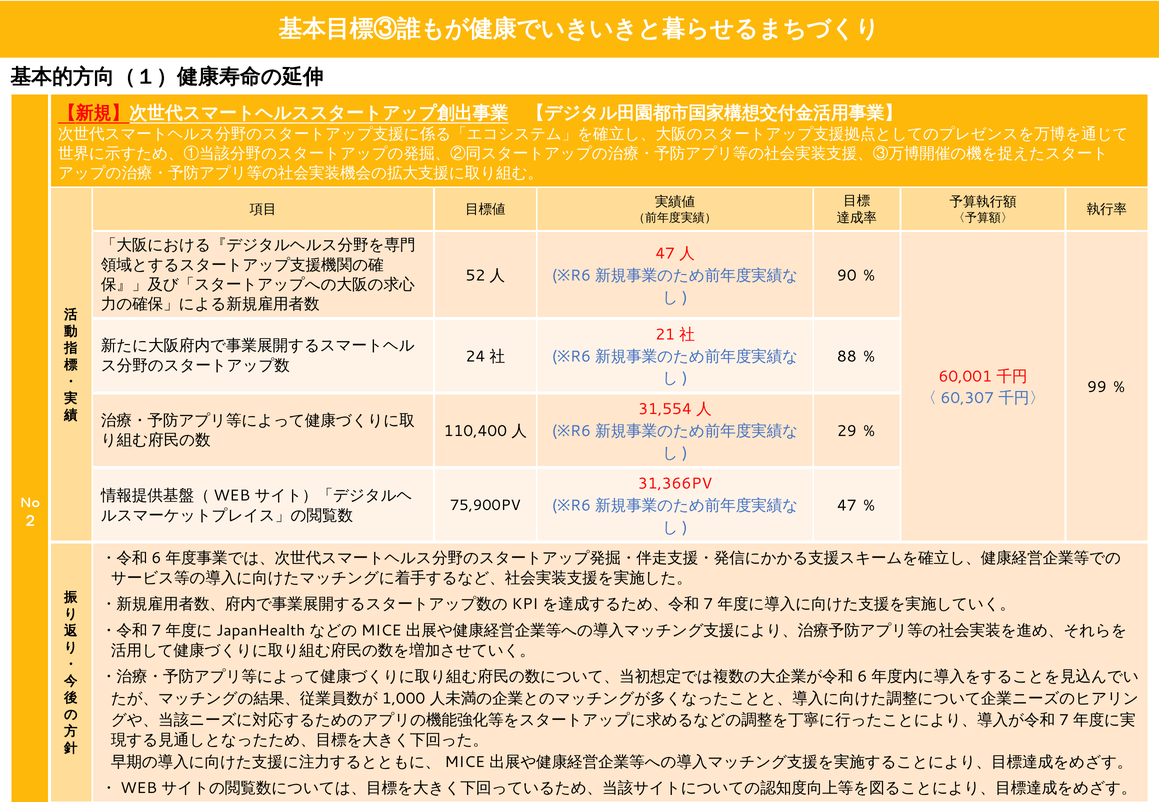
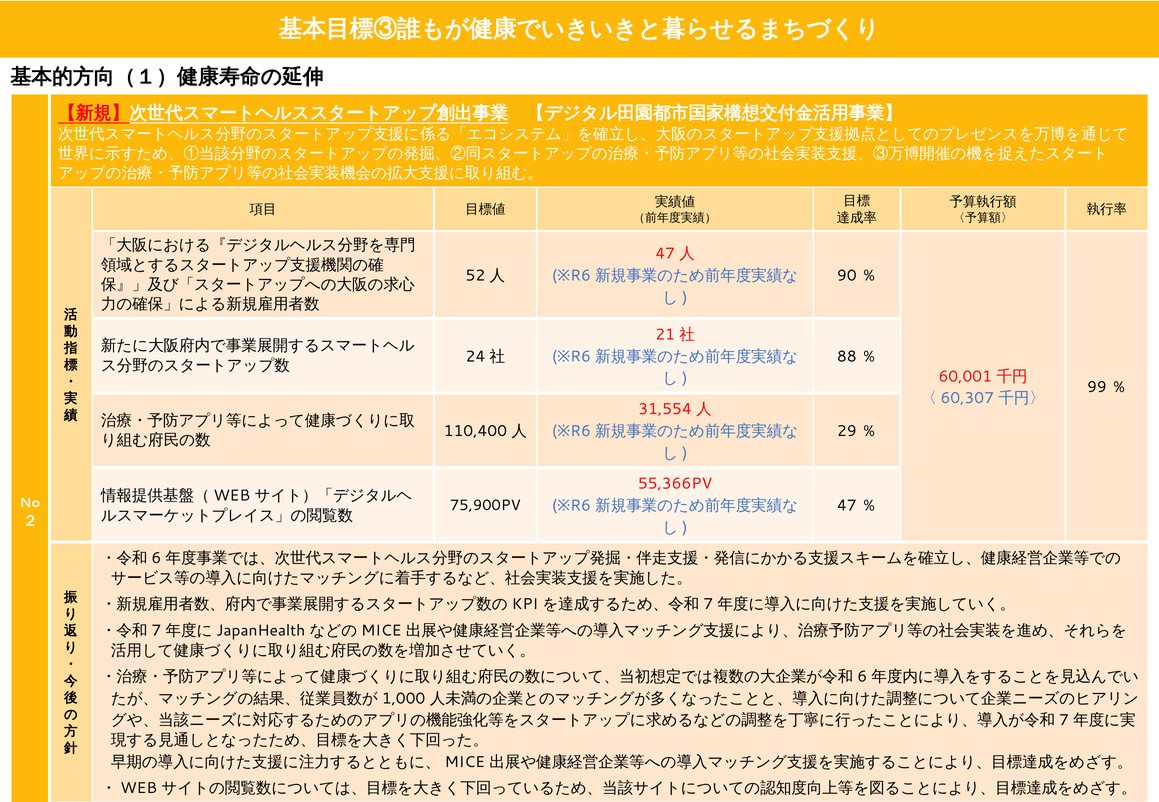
31,366PV: 31,366PV -> 55,366PV
